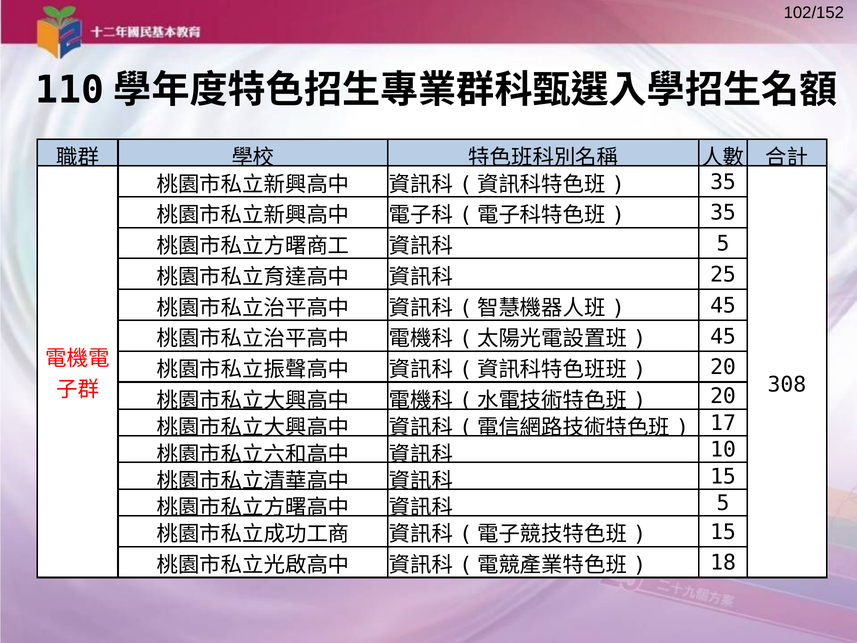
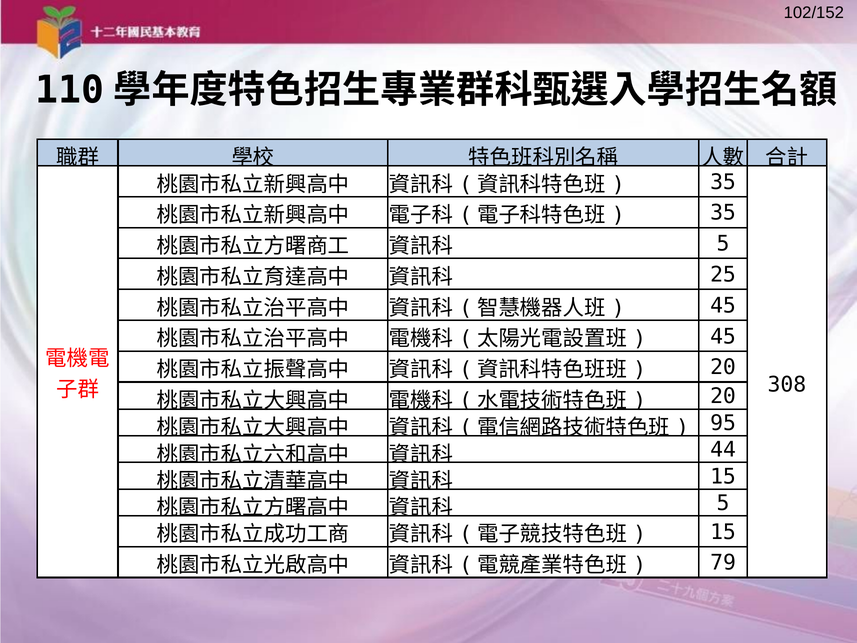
17: 17 -> 95
10: 10 -> 44
18: 18 -> 79
